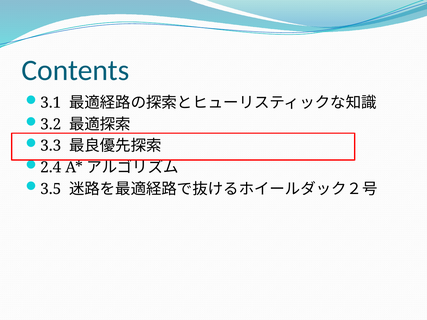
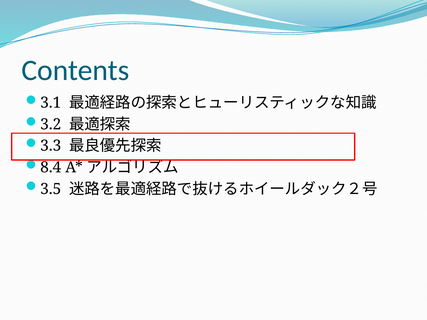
2.4: 2.4 -> 8.4
